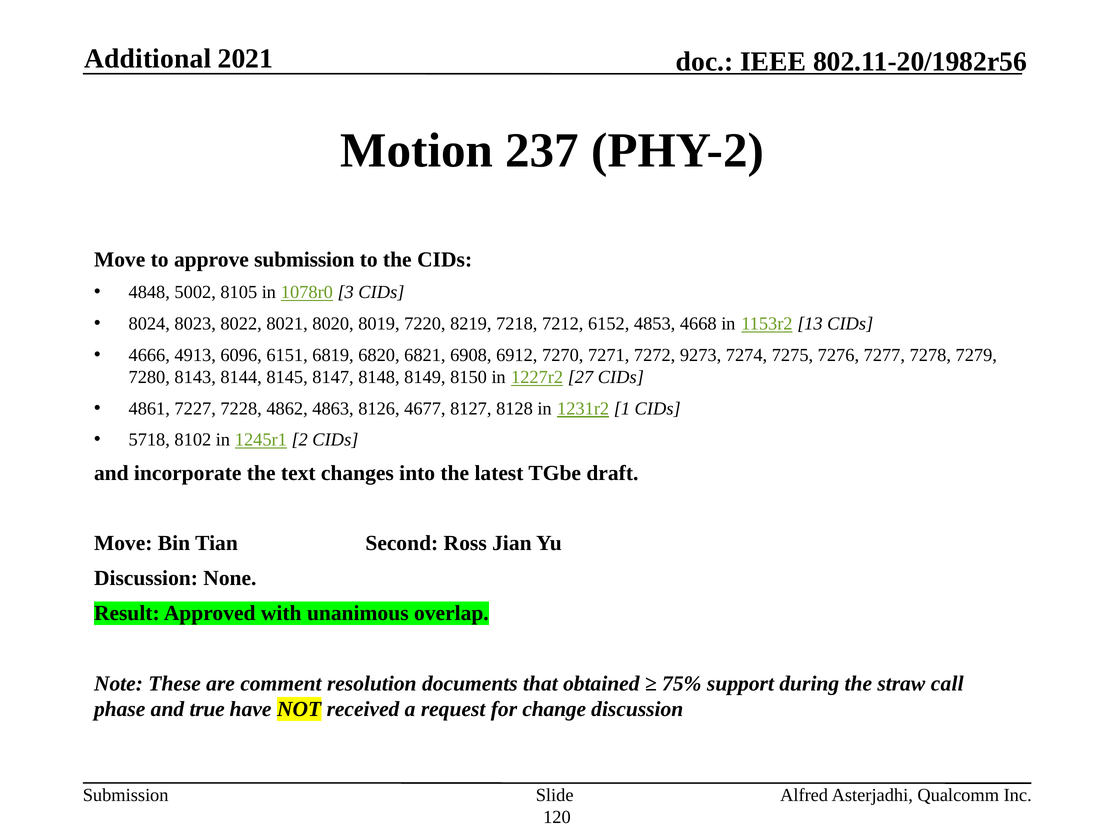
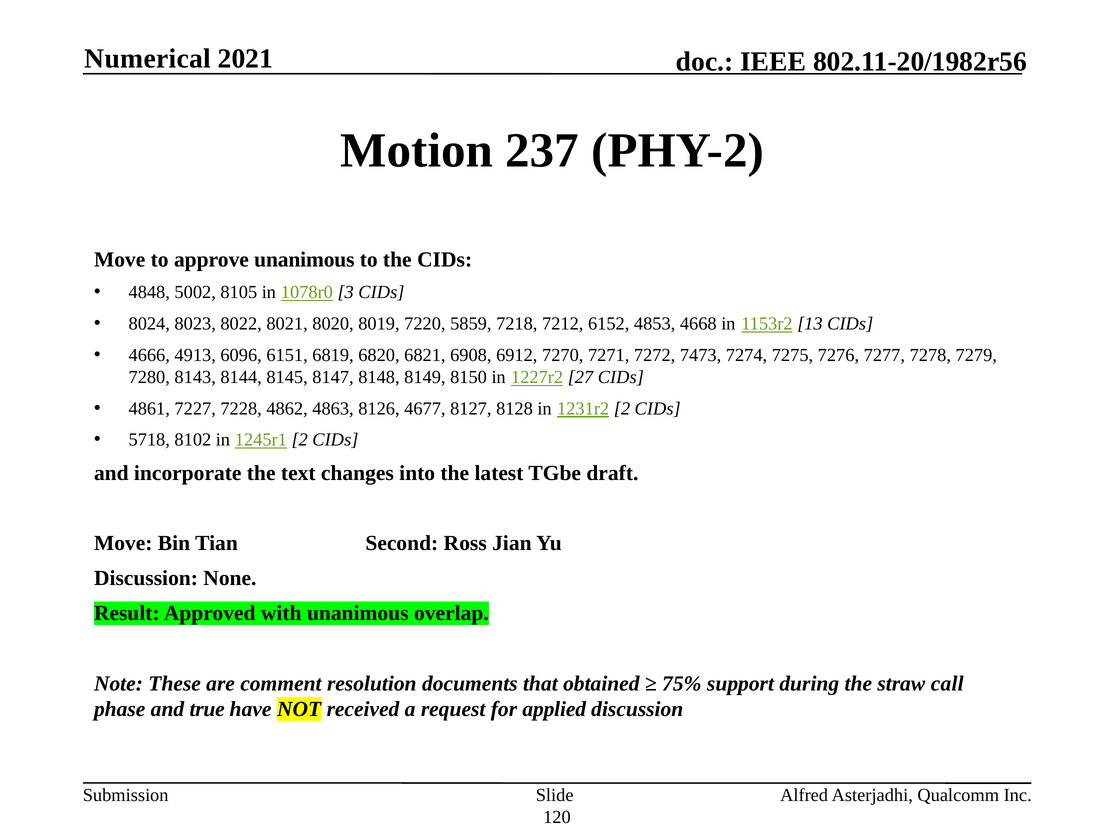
Additional: Additional -> Numerical
approve submission: submission -> unanimous
8219: 8219 -> 5859
9273: 9273 -> 7473
1231r2 1: 1 -> 2
change: change -> applied
